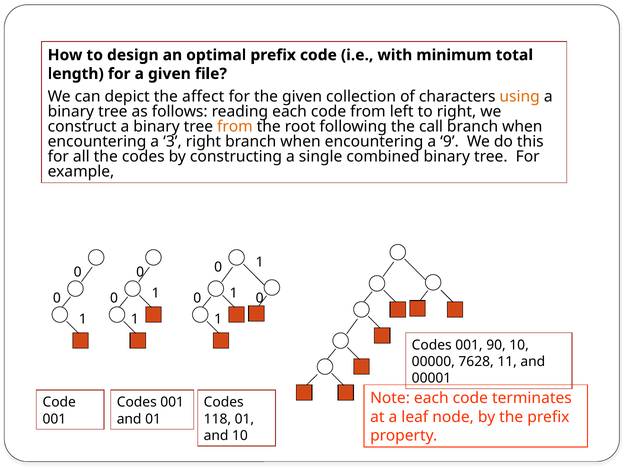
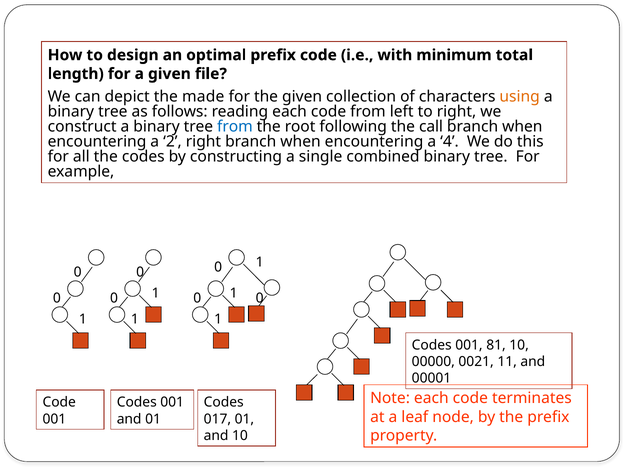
affect: affect -> made
from at (235, 127) colour: orange -> blue
3: 3 -> 2
9: 9 -> 4
90: 90 -> 81
7628: 7628 -> 0021
118: 118 -> 017
